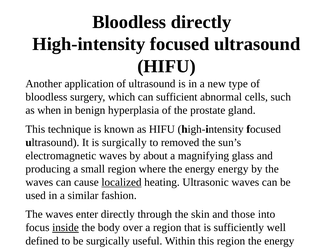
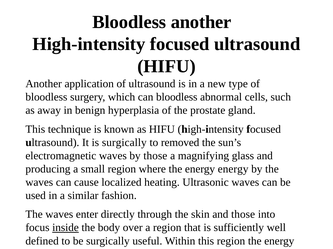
Bloodless directly: directly -> another
can sufficient: sufficient -> bloodless
when: when -> away
by about: about -> those
localized at (121, 183) underline: present -> none
